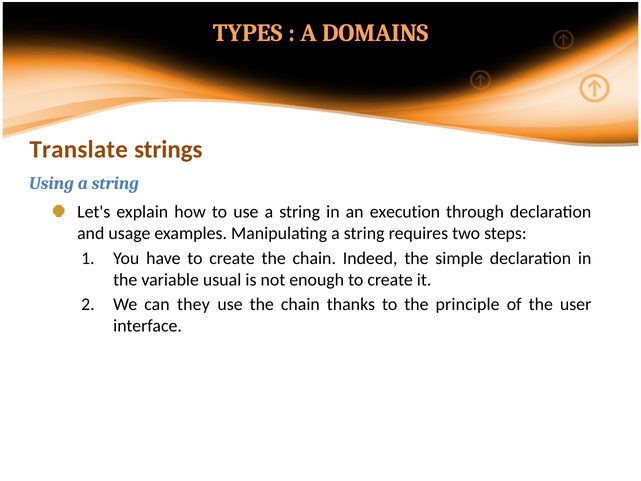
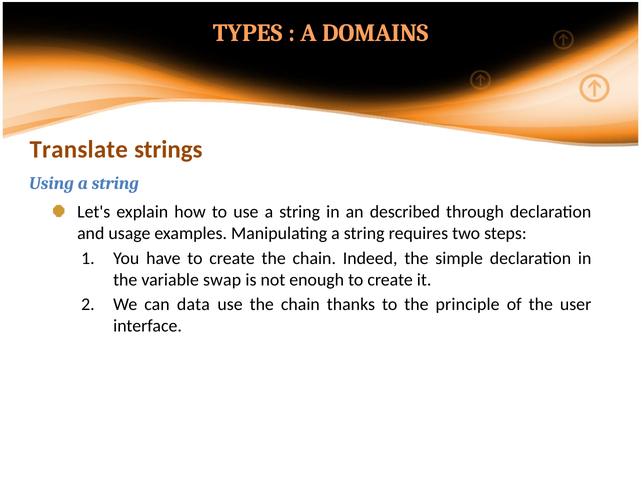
execution: execution -> described
usual: usual -> swap
they: they -> data
